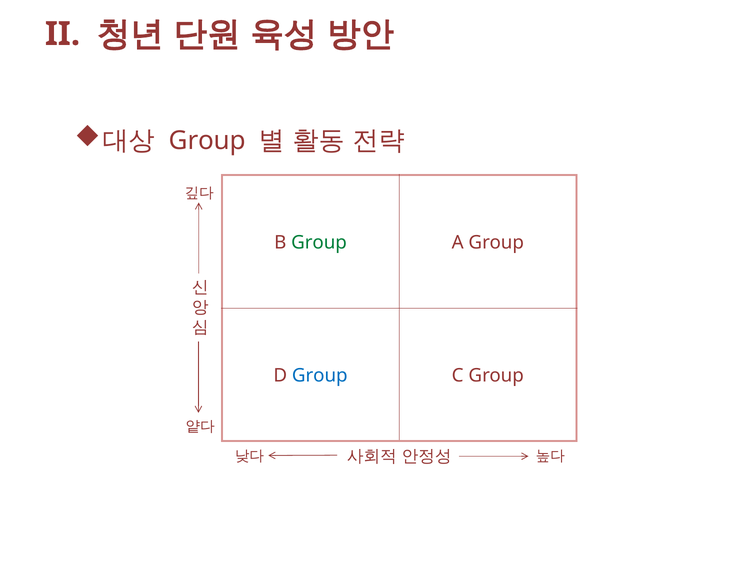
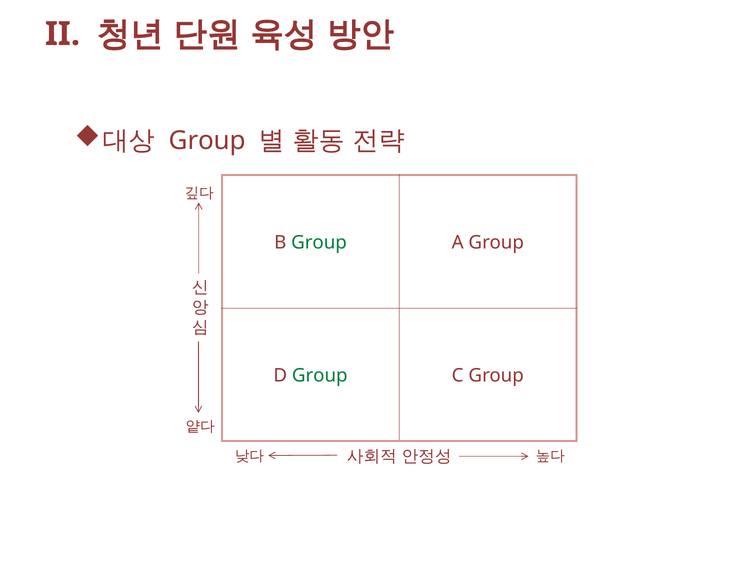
Group at (320, 376) colour: blue -> green
